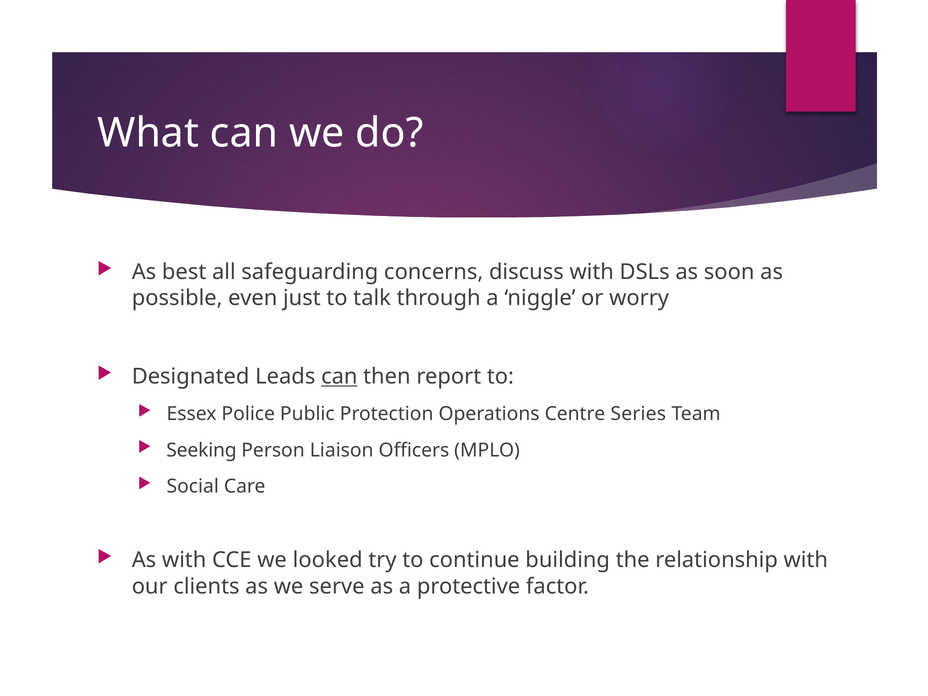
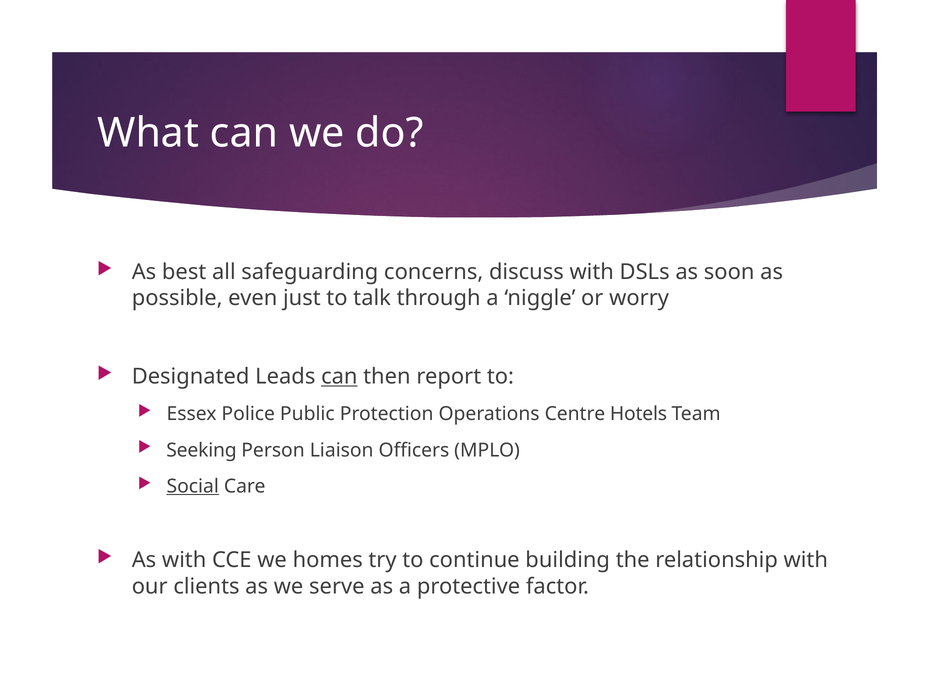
Series: Series -> Hotels
Social underline: none -> present
looked: looked -> homes
